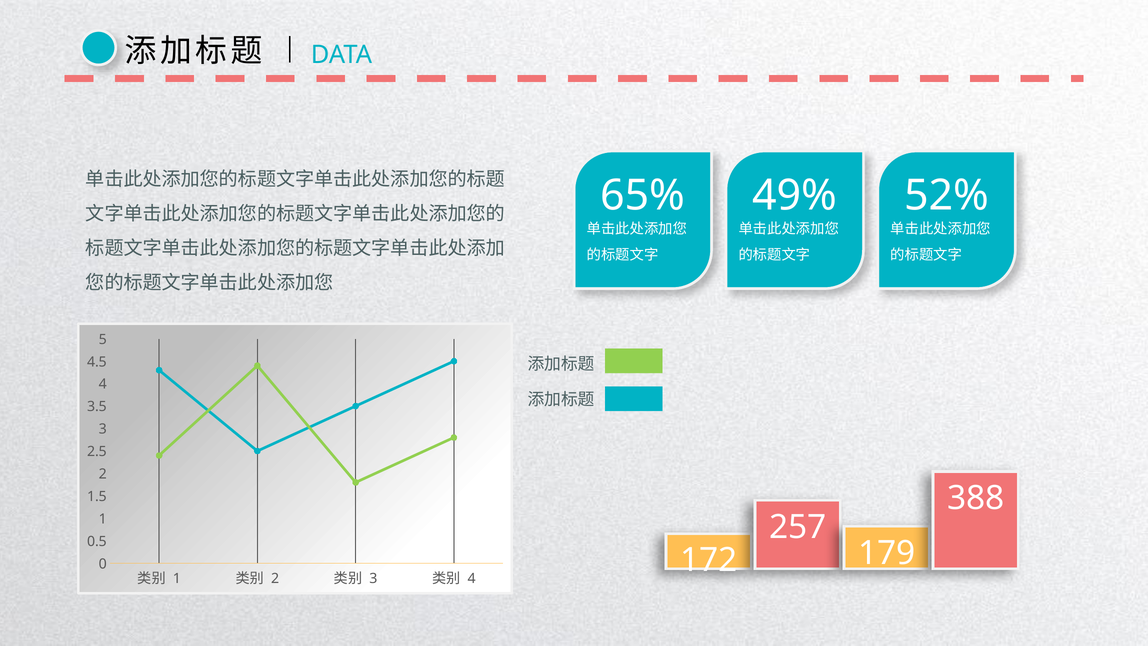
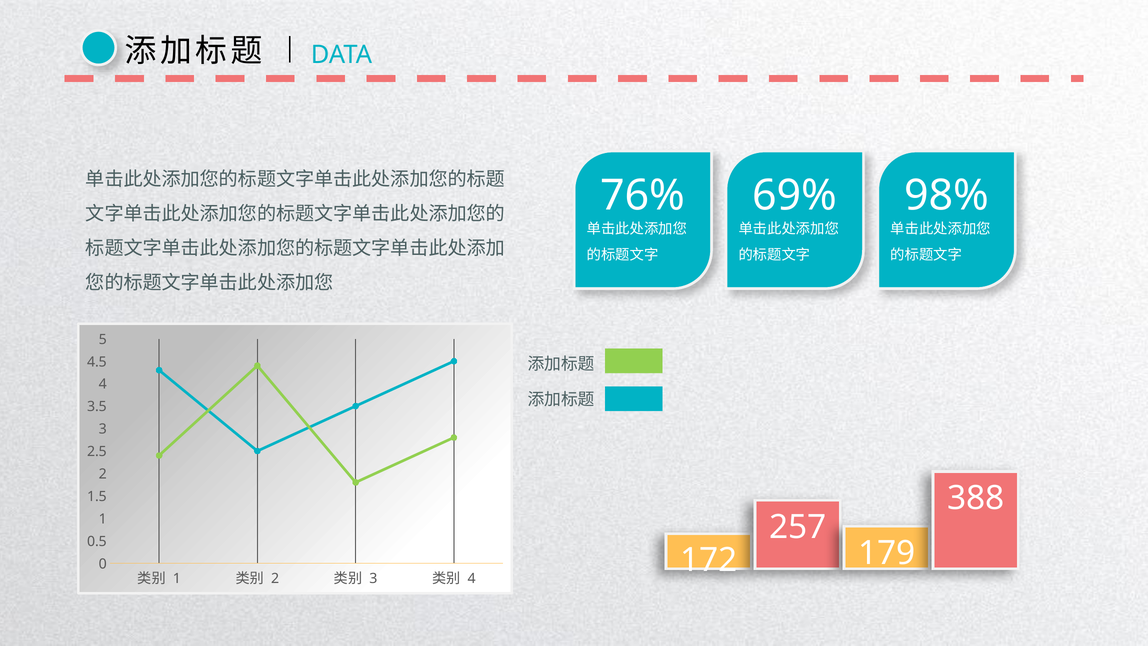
65%: 65% -> 76%
49%: 49% -> 69%
52%: 52% -> 98%
